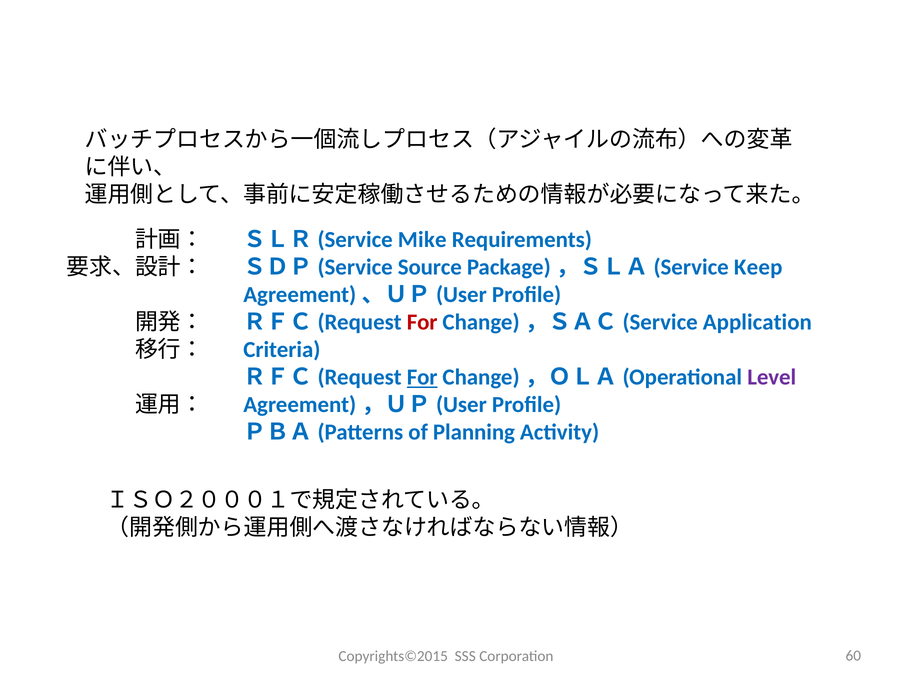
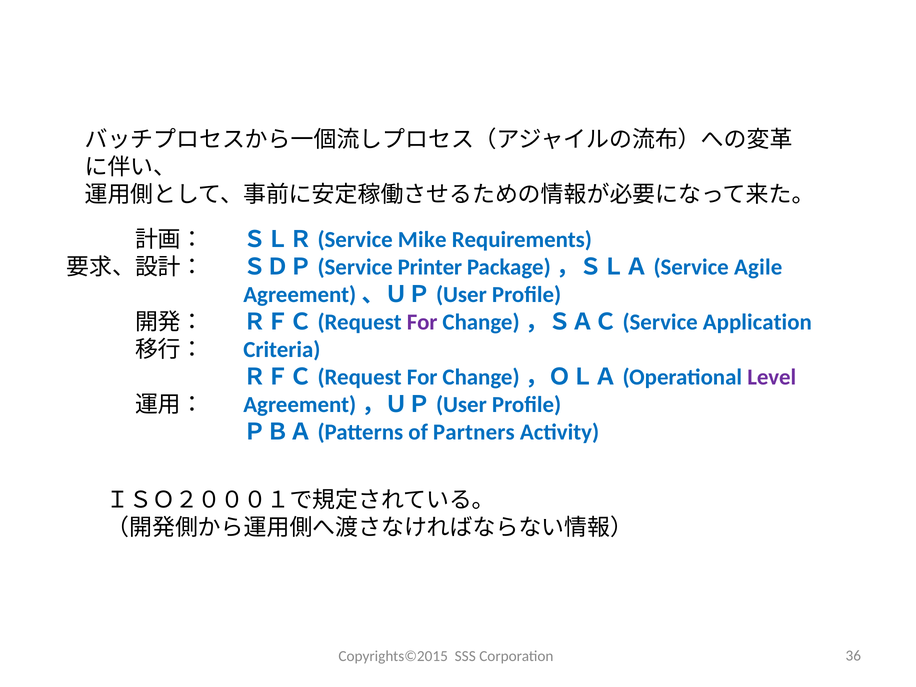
Source: Source -> Printer
Keep: Keep -> Agile
For at (422, 322) colour: red -> purple
For at (422, 377) underline: present -> none
Planning: Planning -> Partners
60: 60 -> 36
